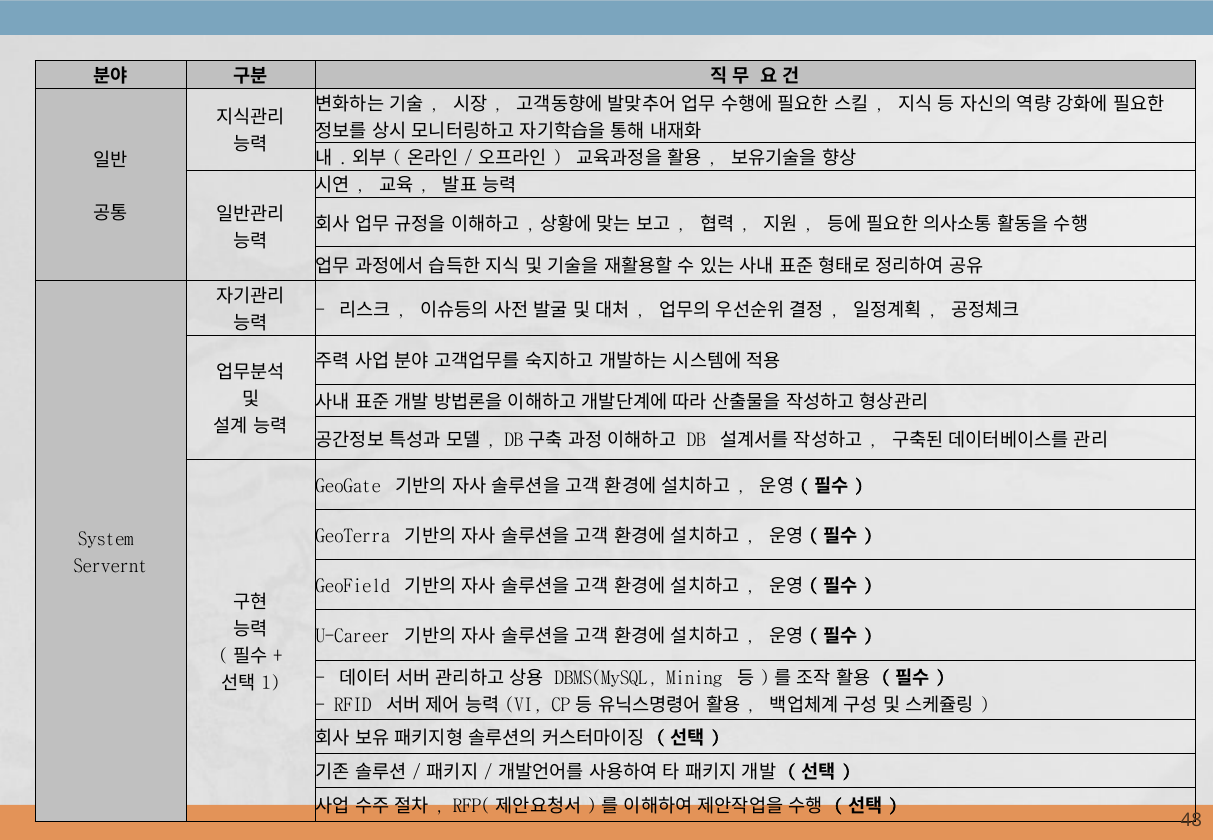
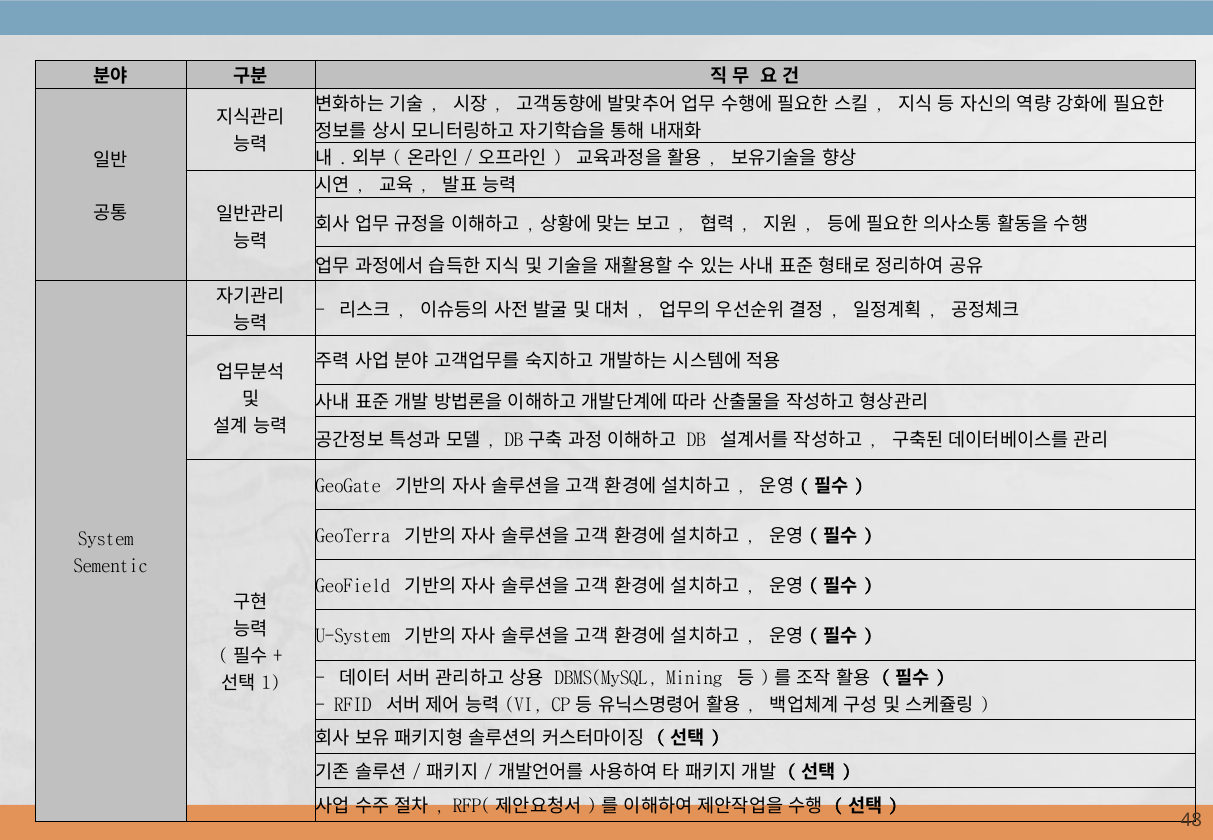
Servernt: Servernt -> Sementic
U-Career: U-Career -> U-System
